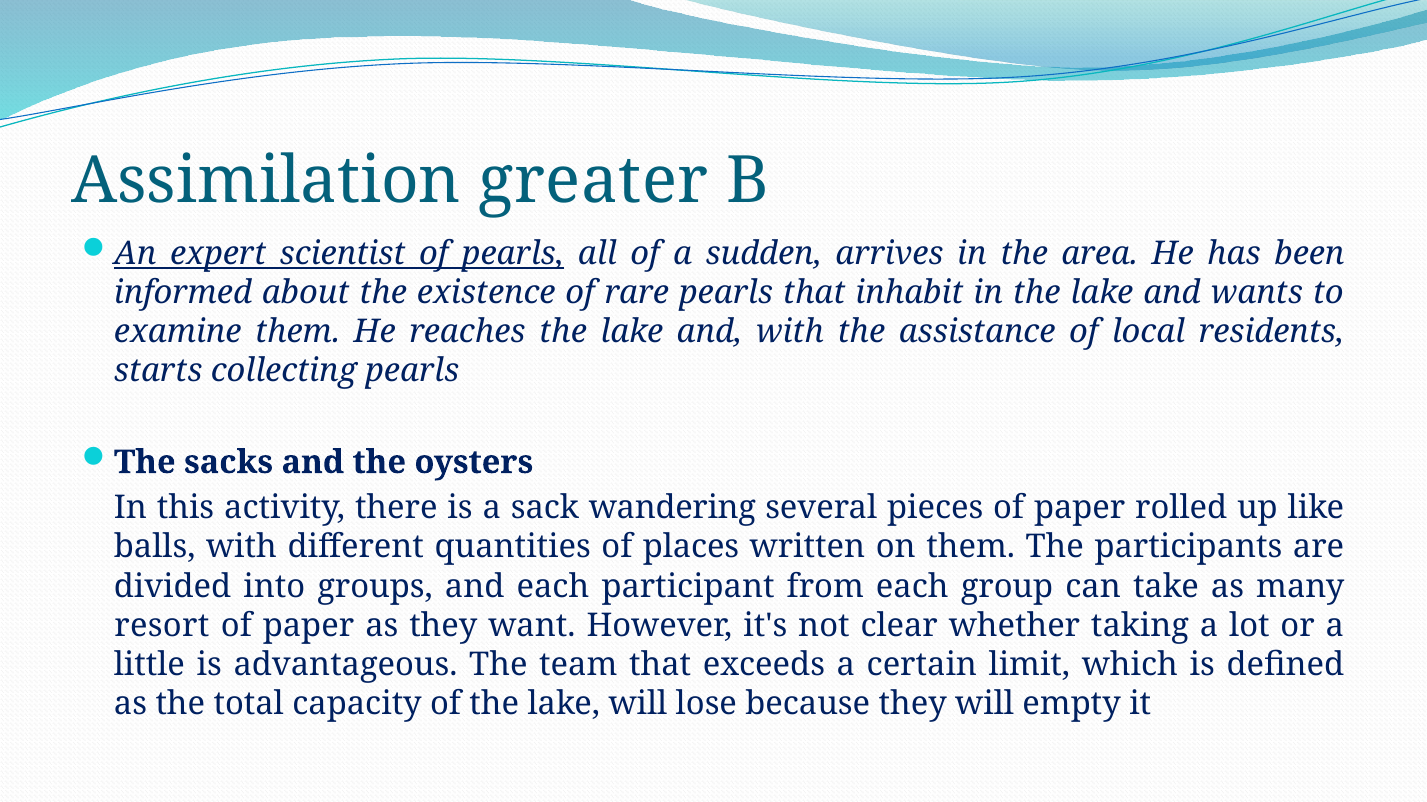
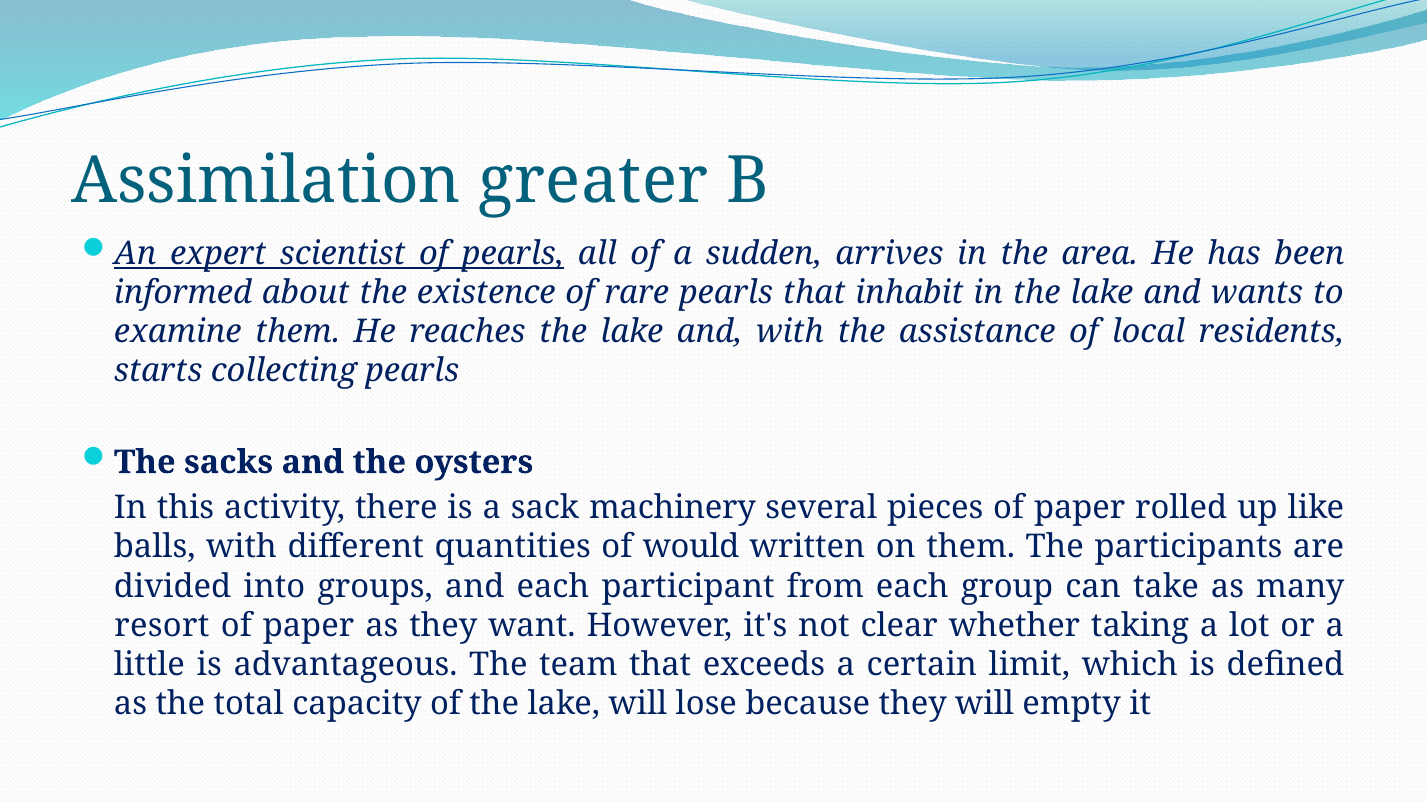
wandering: wandering -> machinery
places: places -> would
